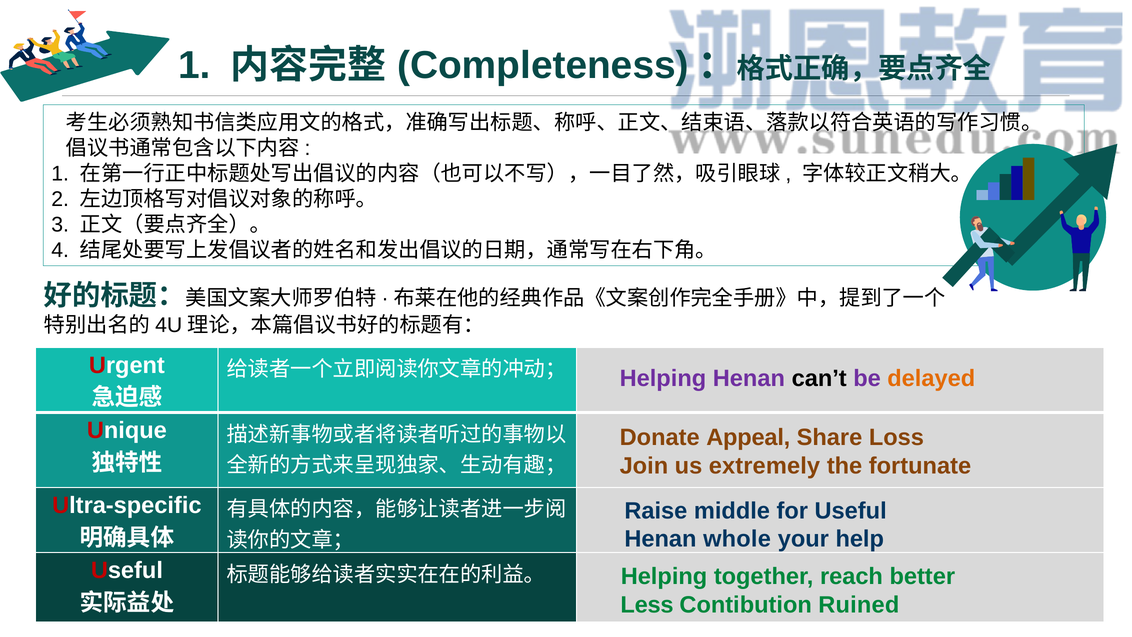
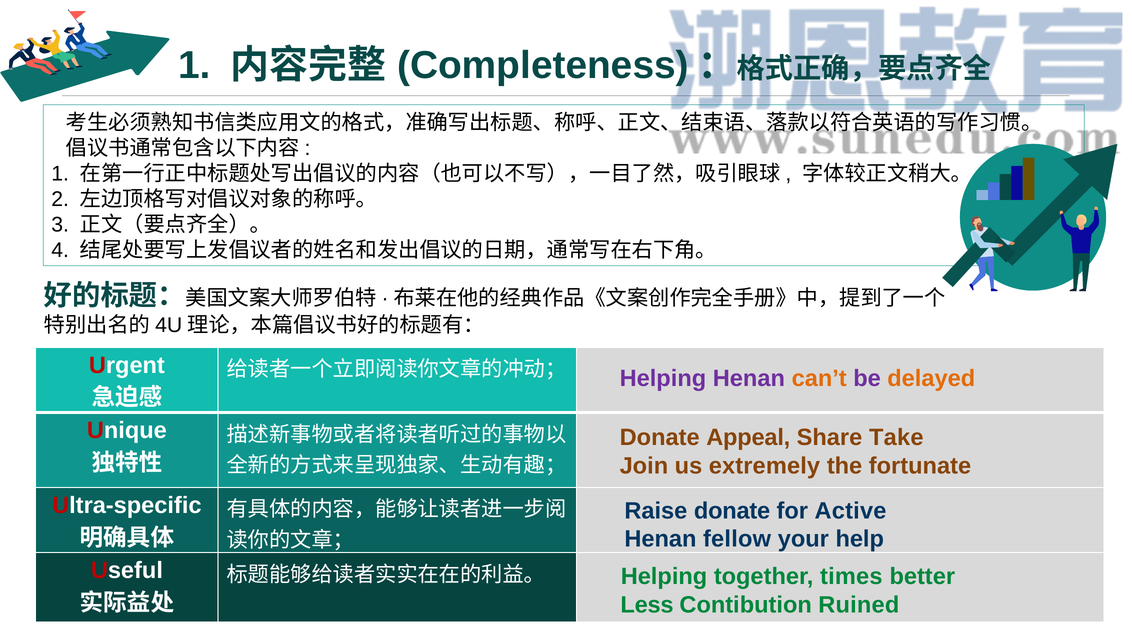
can’t colour: black -> orange
Loss: Loss -> Take
Raise middle: middle -> donate
for Useful: Useful -> Active
whole: whole -> fellow
reach: reach -> times
